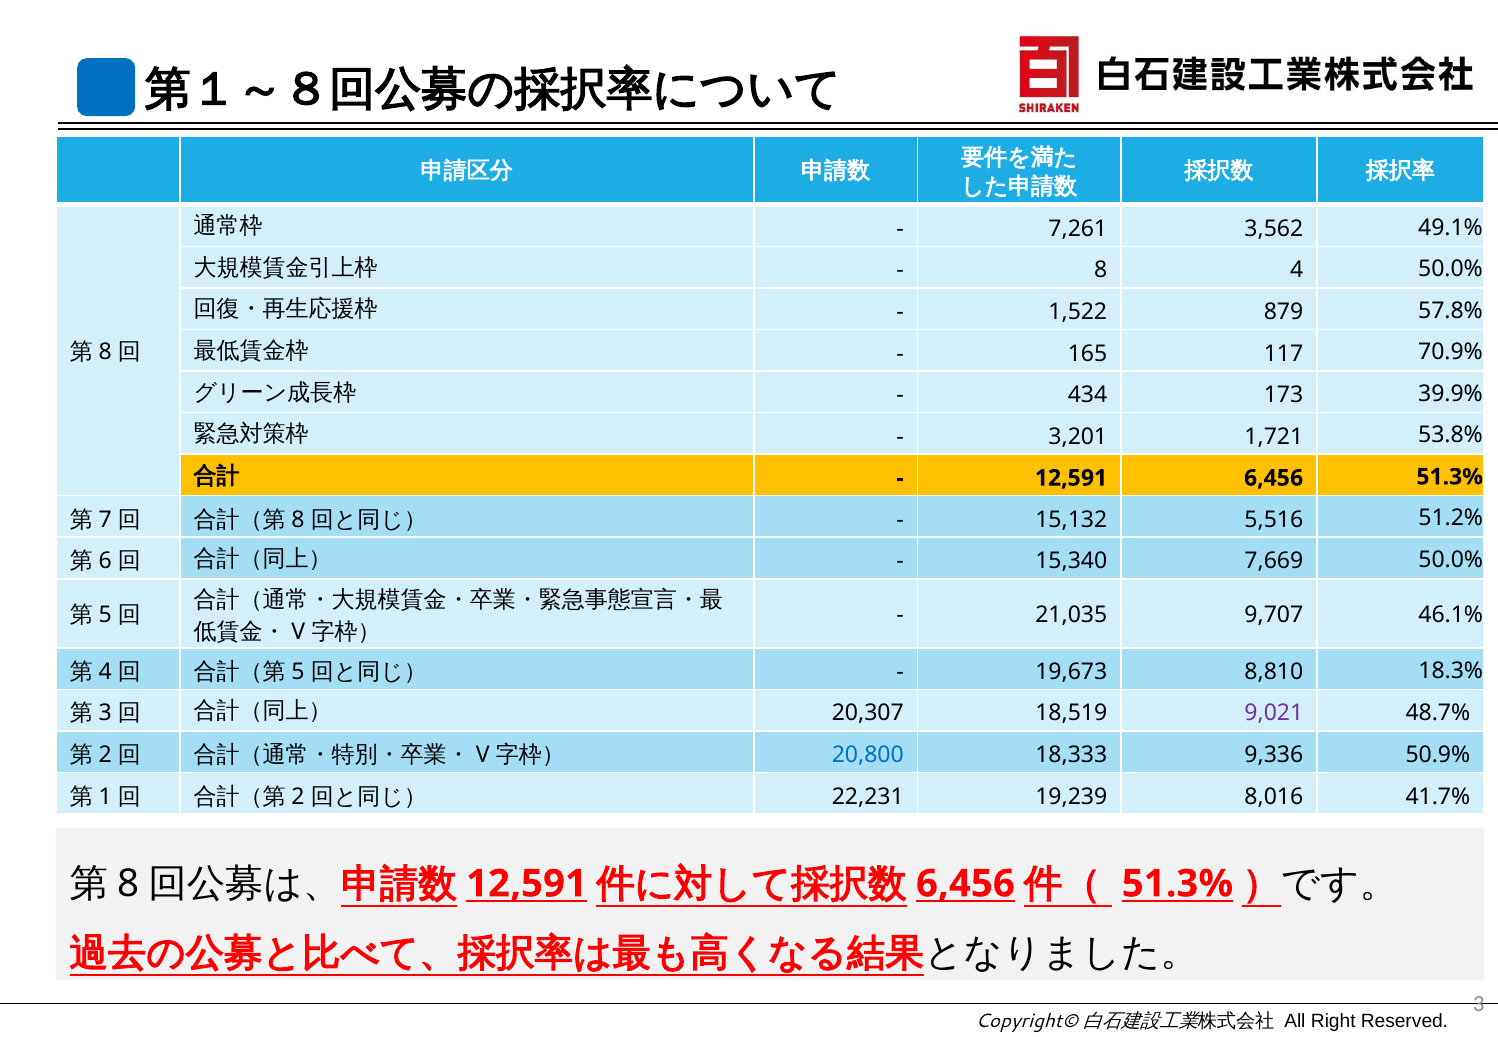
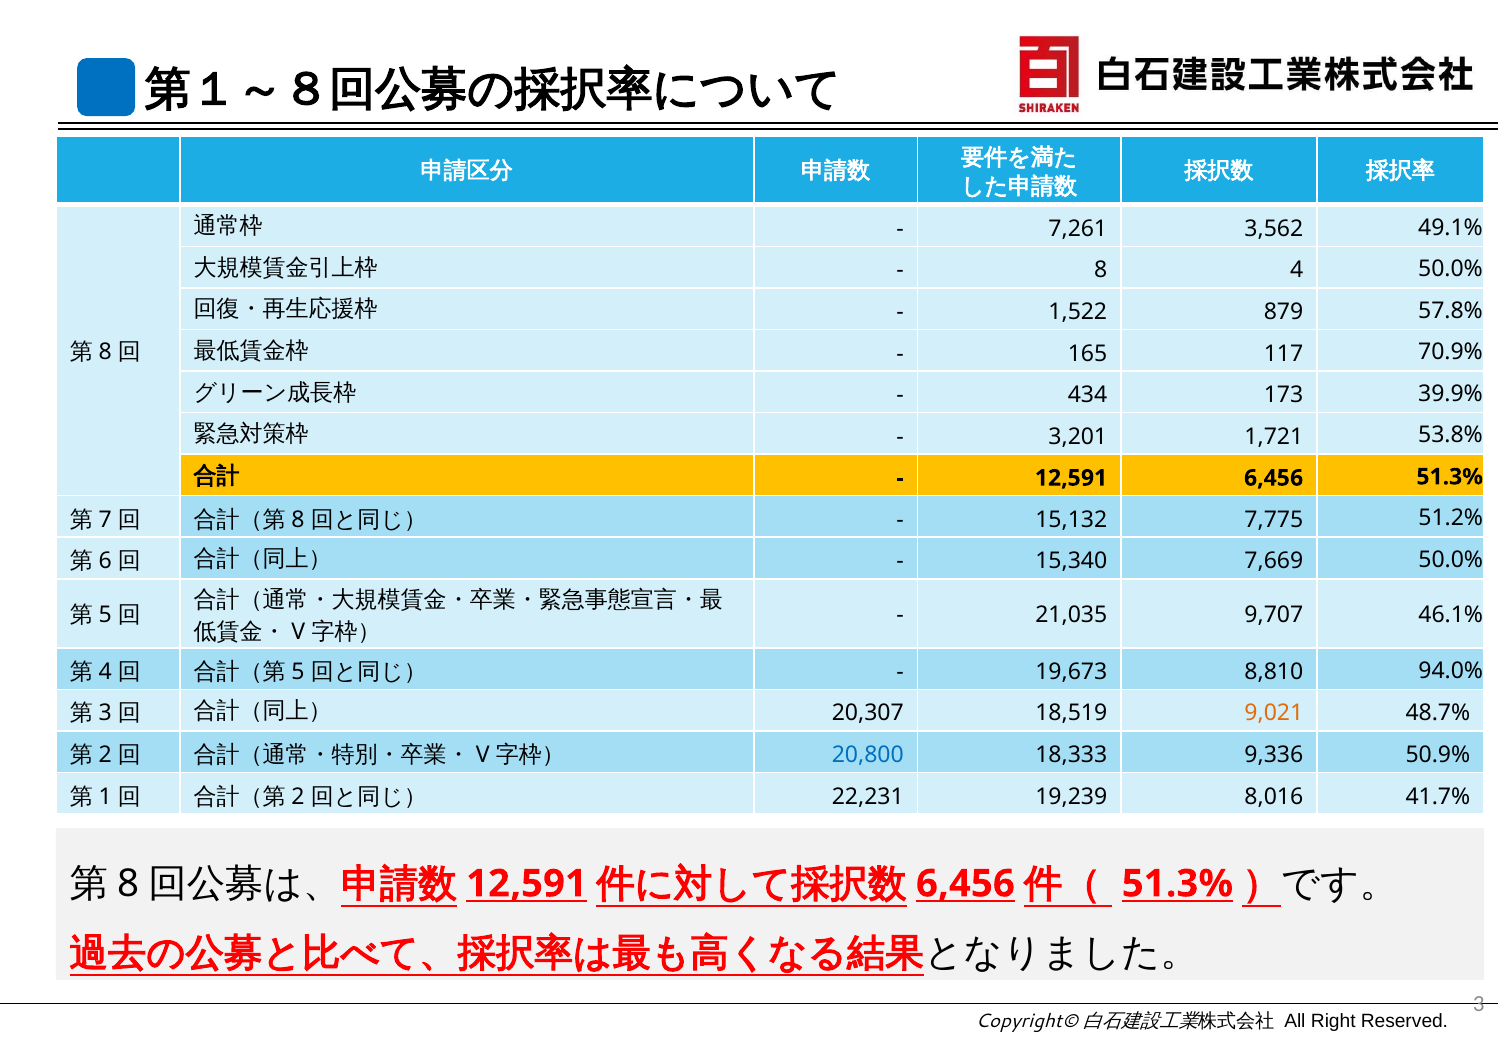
5,516: 5,516 -> 7,775
18.3%: 18.3% -> 94.0%
9,021 colour: purple -> orange
